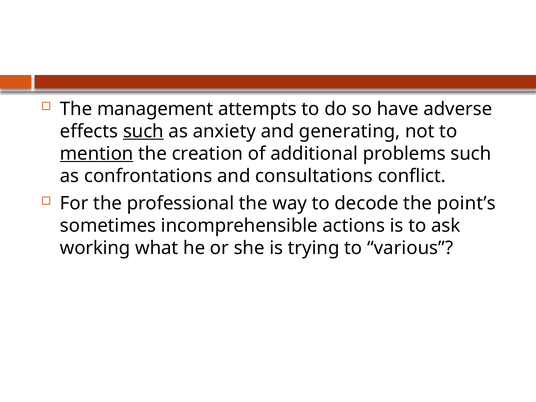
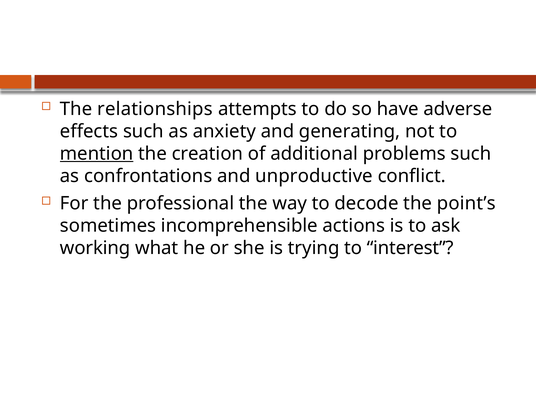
management: management -> relationships
such at (143, 131) underline: present -> none
consultations: consultations -> unproductive
various: various -> interest
